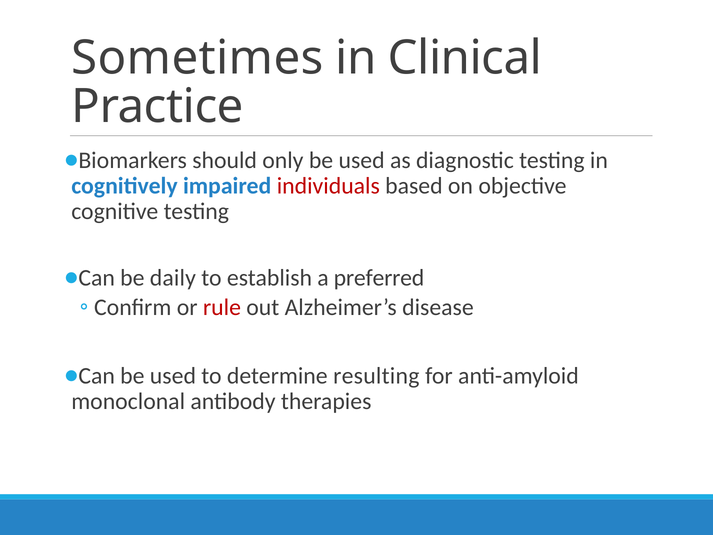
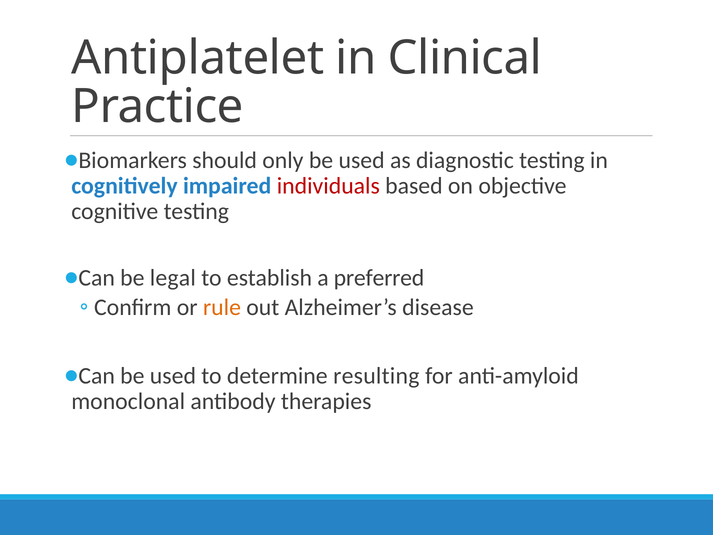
Sometimes: Sometimes -> Antiplatelet
daily: daily -> legal
rule colour: red -> orange
